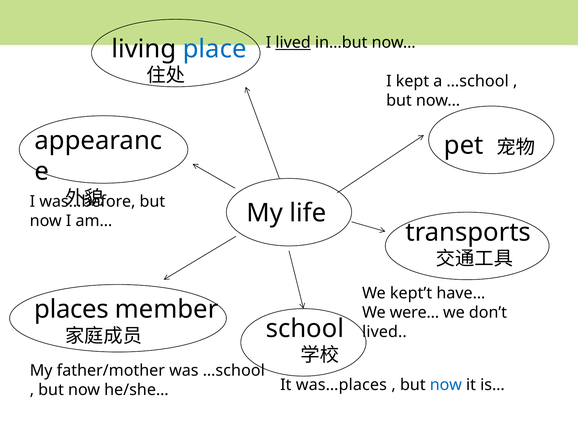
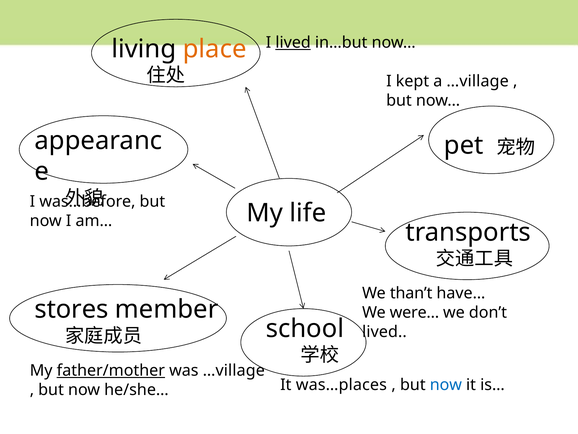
place colour: blue -> orange
a …school: …school -> …village
kept’t: kept’t -> than’t
places: places -> stores
father/mother underline: none -> present
was …school: …school -> …village
